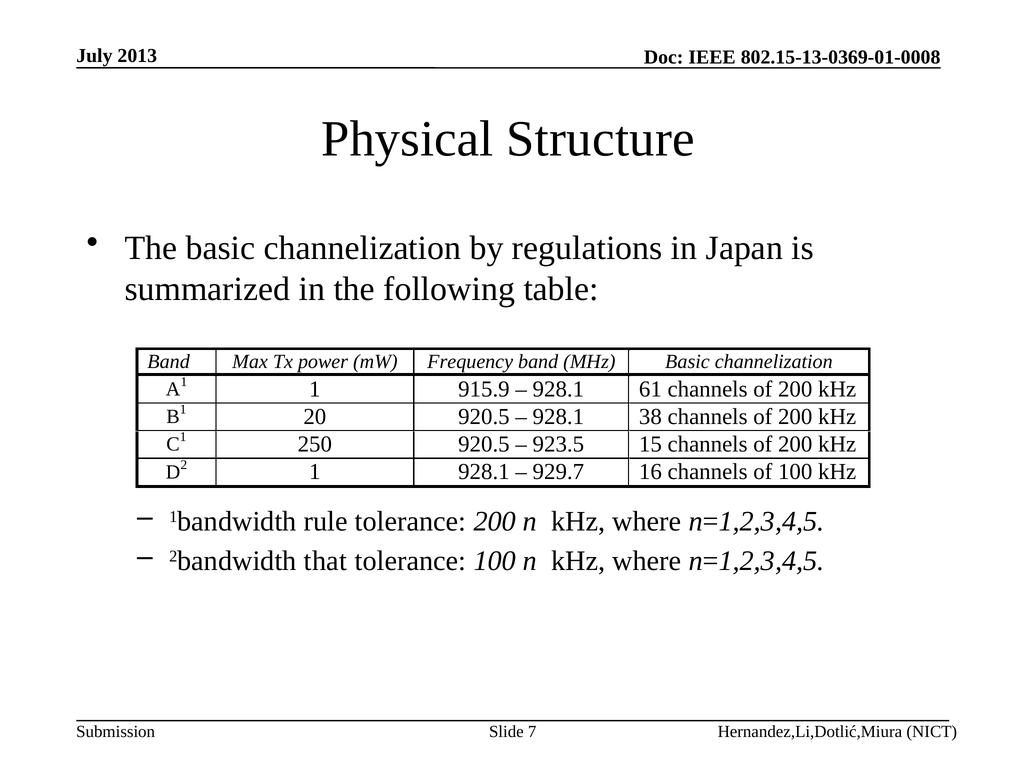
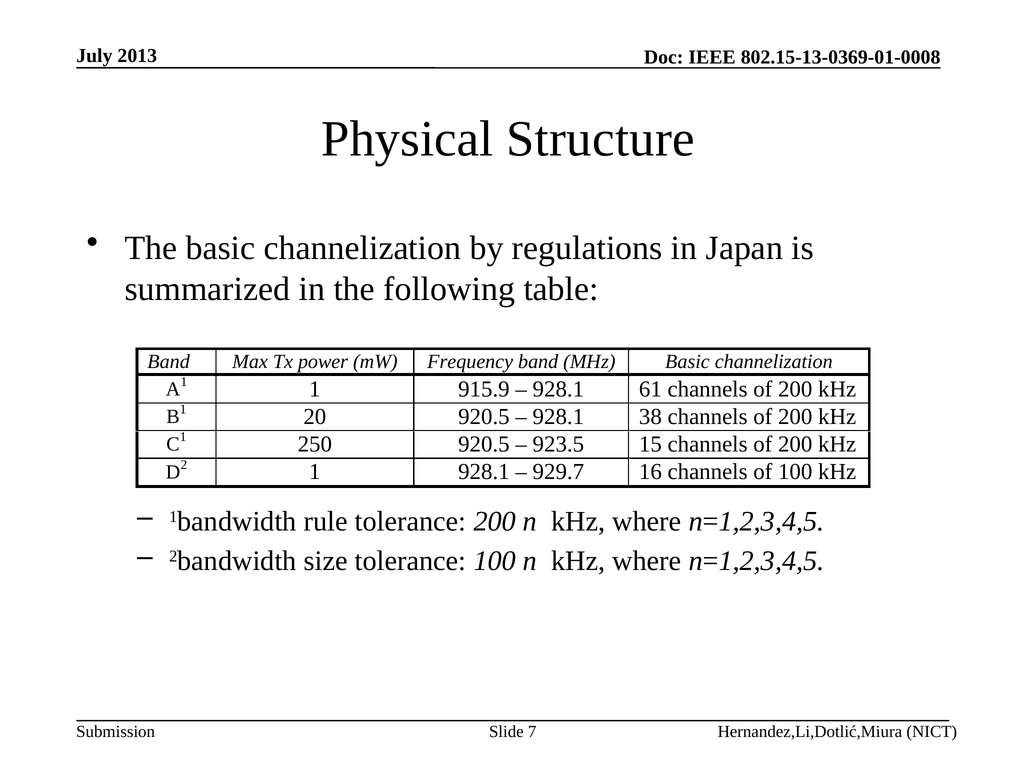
that: that -> size
